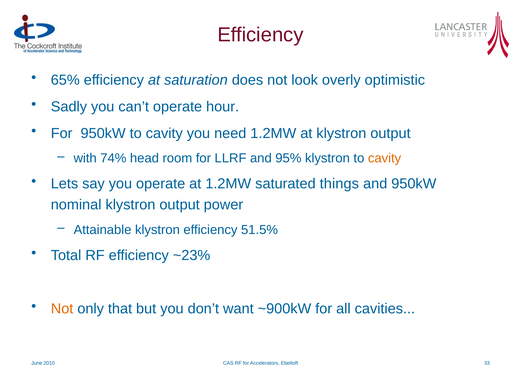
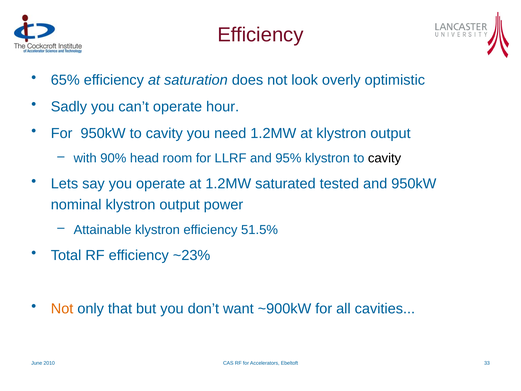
74%: 74% -> 90%
cavity at (385, 158) colour: orange -> black
things: things -> tested
